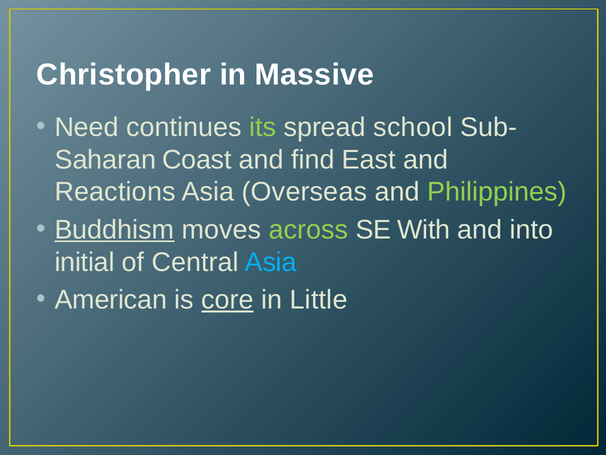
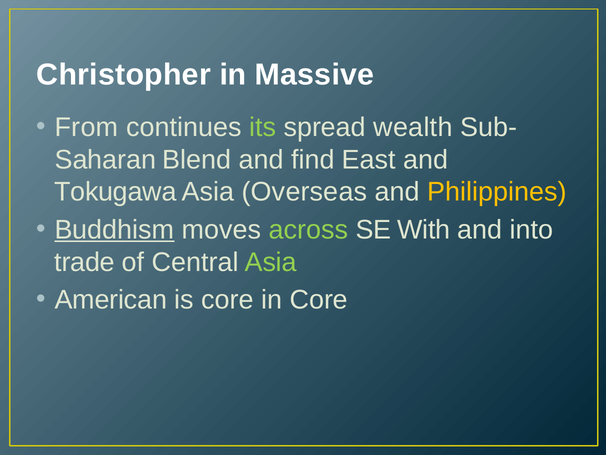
Need: Need -> From
school: school -> wealth
Coast: Coast -> Blend
Reactions: Reactions -> Tokugawa
Philippines colour: light green -> yellow
initial: initial -> trade
Asia at (271, 262) colour: light blue -> light green
core at (227, 300) underline: present -> none
in Little: Little -> Core
